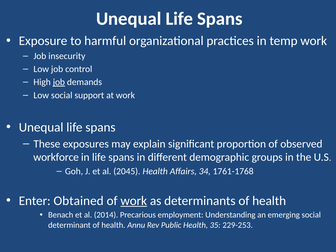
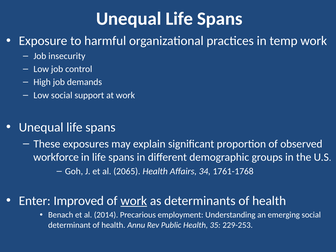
job at (59, 82) underline: present -> none
2045: 2045 -> 2065
Obtained: Obtained -> Improved
